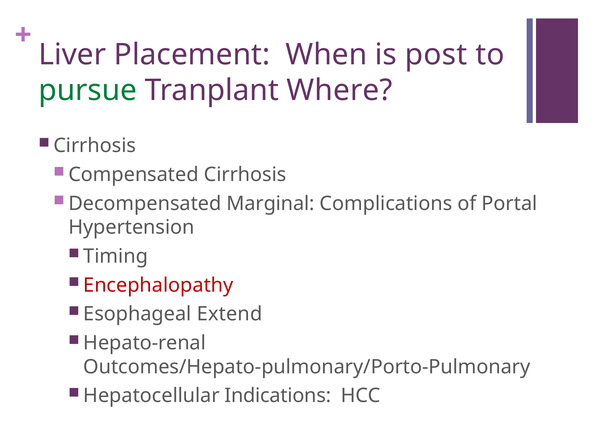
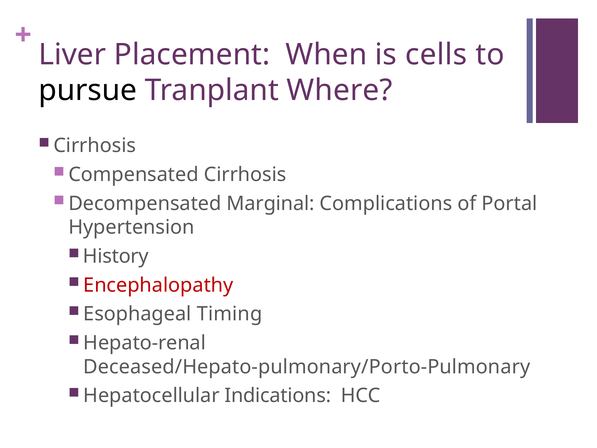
post: post -> cells
pursue colour: green -> black
Timing: Timing -> History
Extend: Extend -> Timing
Outcomes/Hepato-pulmonary/Porto-Pulmonary: Outcomes/Hepato-pulmonary/Porto-Pulmonary -> Deceased/Hepato-pulmonary/Porto-Pulmonary
